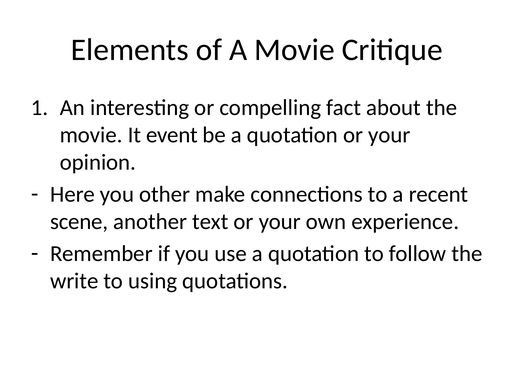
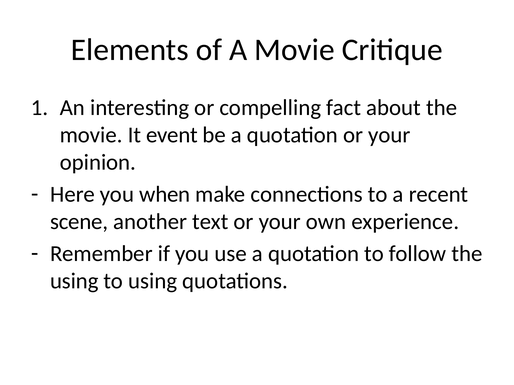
other: other -> when
write at (74, 281): write -> using
